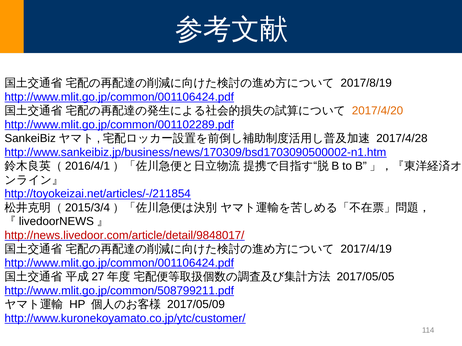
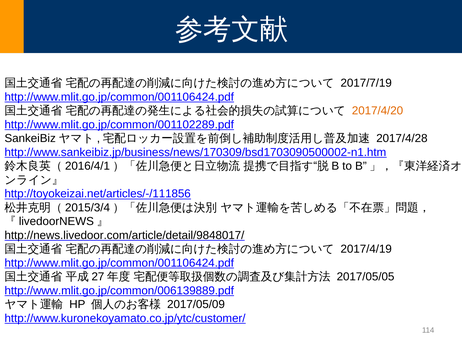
2017/8/19: 2017/8/19 -> 2017/7/19
http://toyokeizai.net/articles/-/211854: http://toyokeizai.net/articles/-/211854 -> http://toyokeizai.net/articles/-/111856
http://news.livedoor.com/article/detail/9848017/ colour: red -> black
http://www.mlit.go.jp/common/508799211.pdf: http://www.mlit.go.jp/common/508799211.pdf -> http://www.mlit.go.jp/common/006139889.pdf
